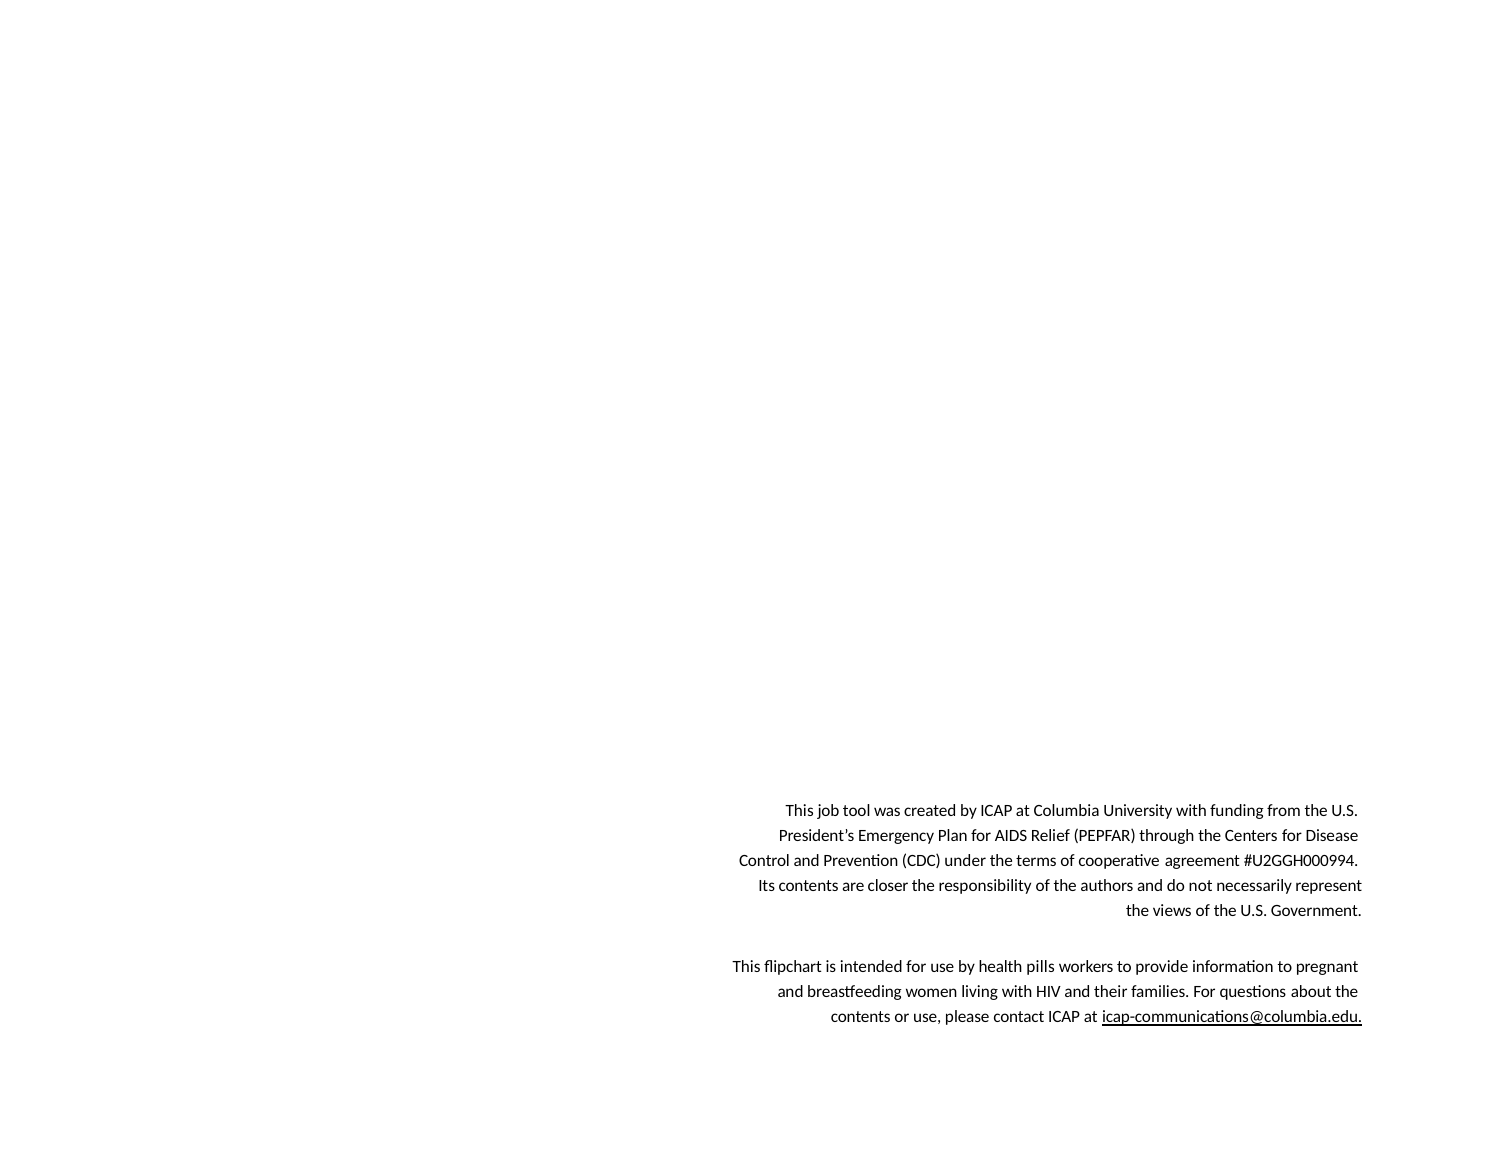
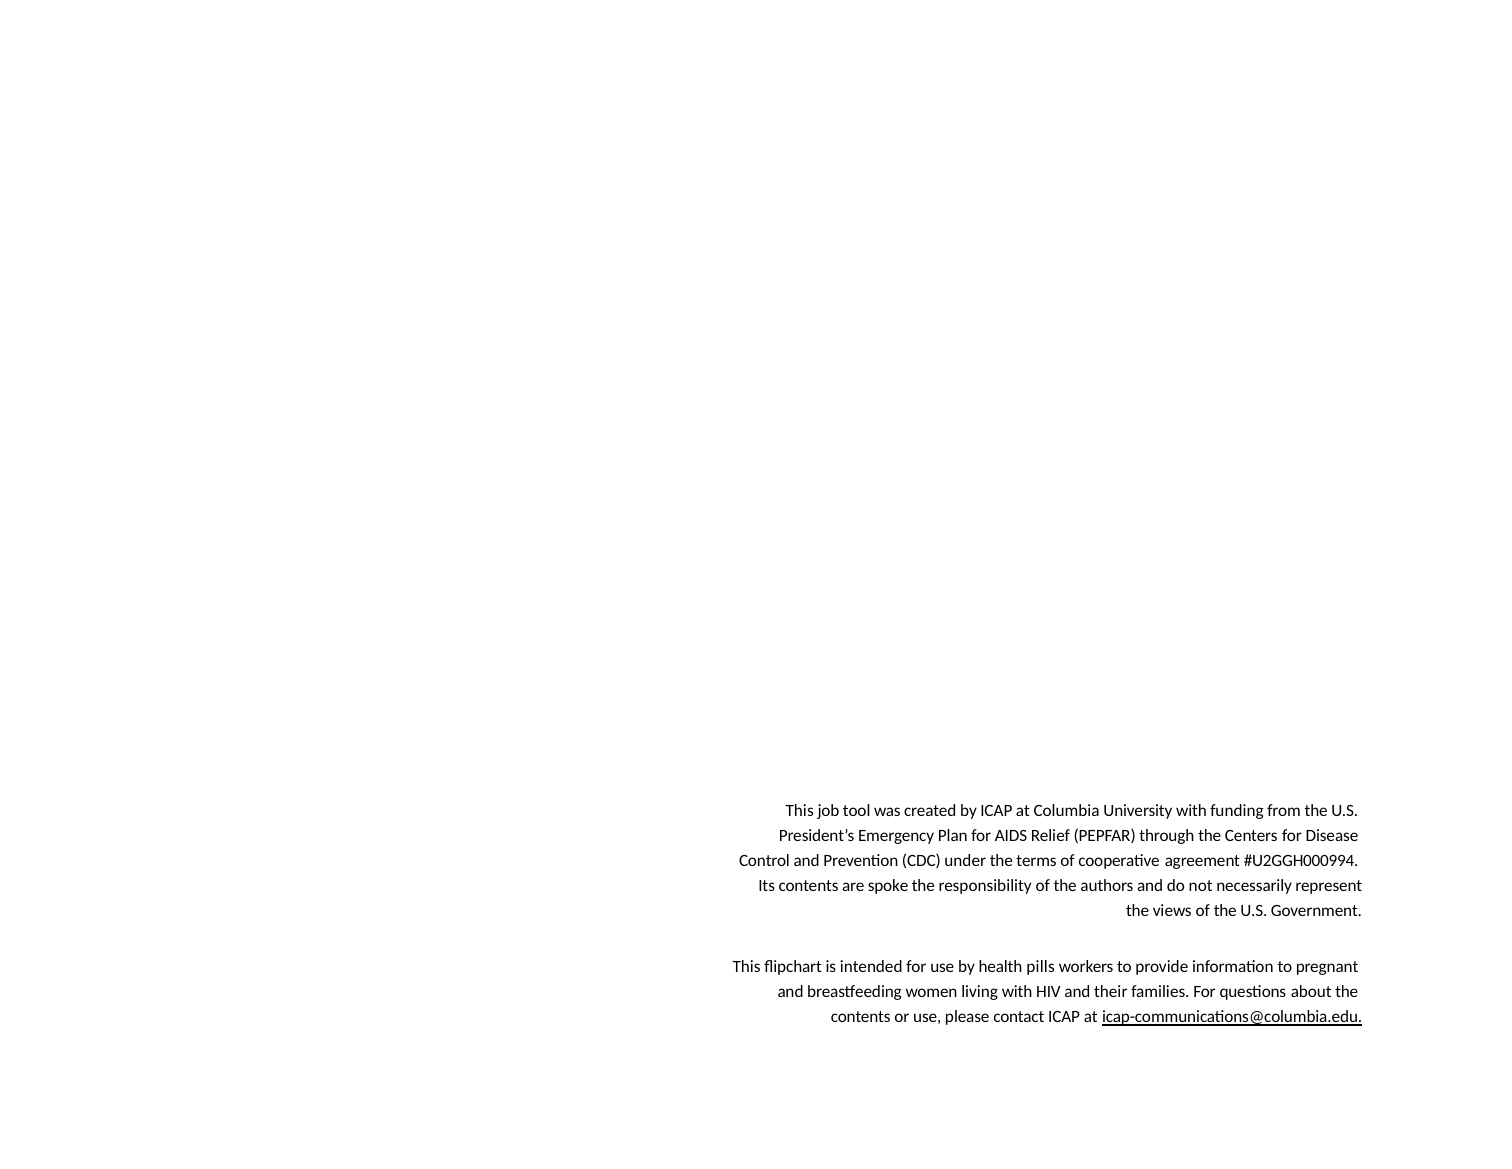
closer: closer -> spoke
